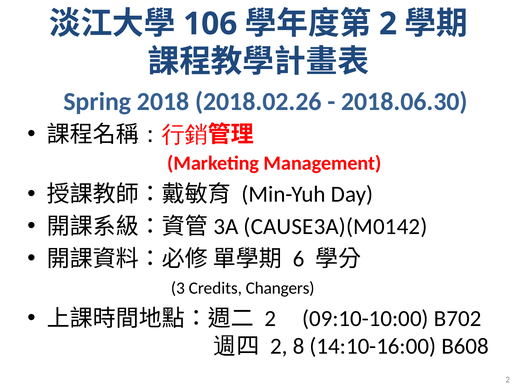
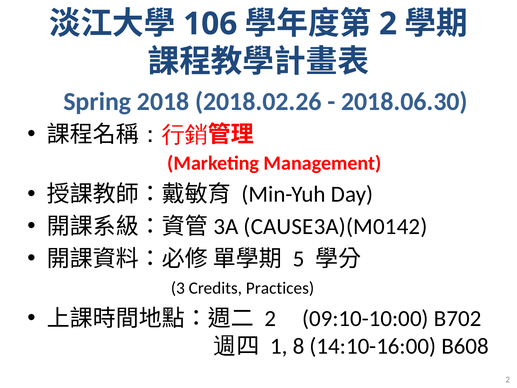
6: 6 -> 5
Changers: Changers -> Practices
2 at (279, 346): 2 -> 1
